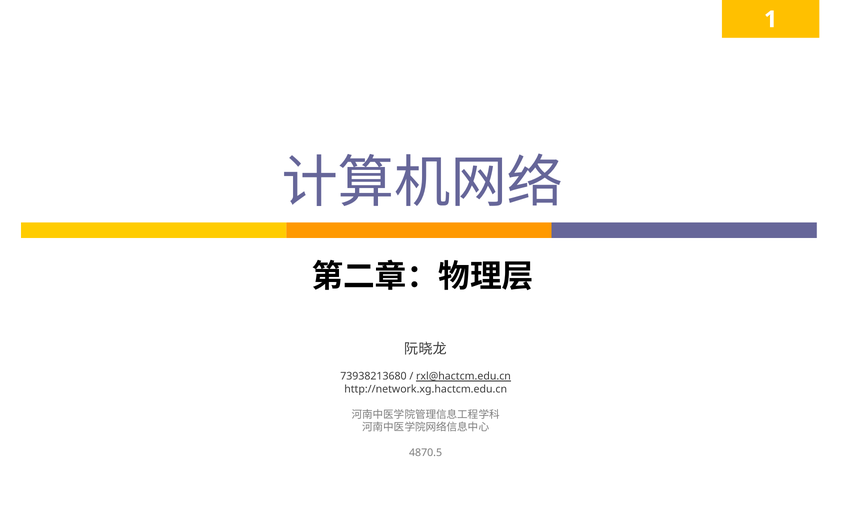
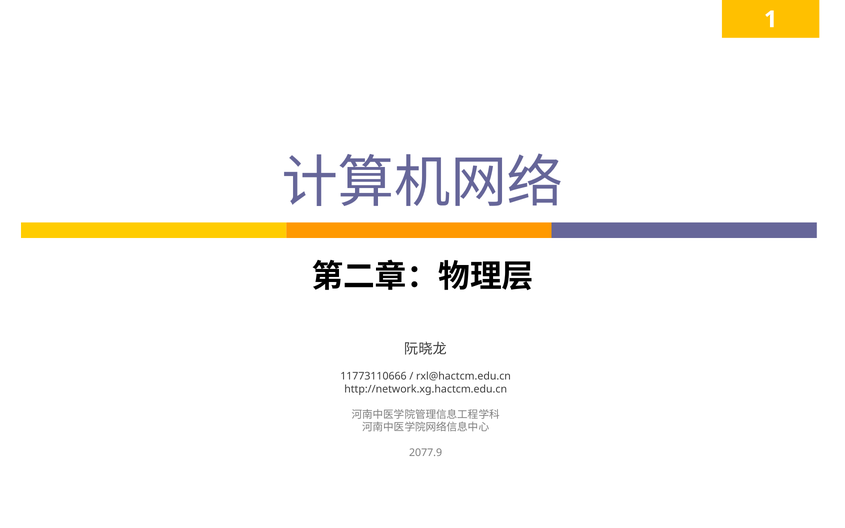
73938213680: 73938213680 -> 11773110666
rxl@hactcm.edu.cn underline: present -> none
4870.5: 4870.5 -> 2077.9
